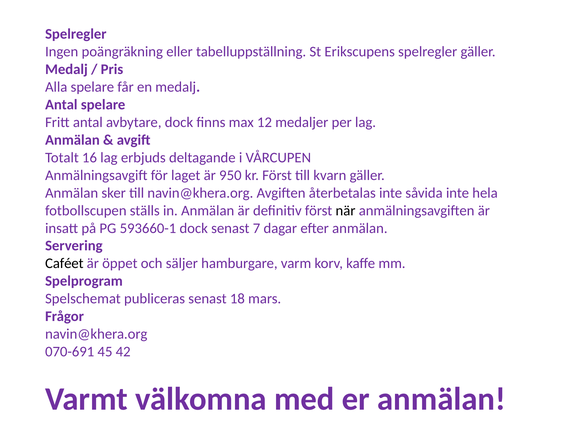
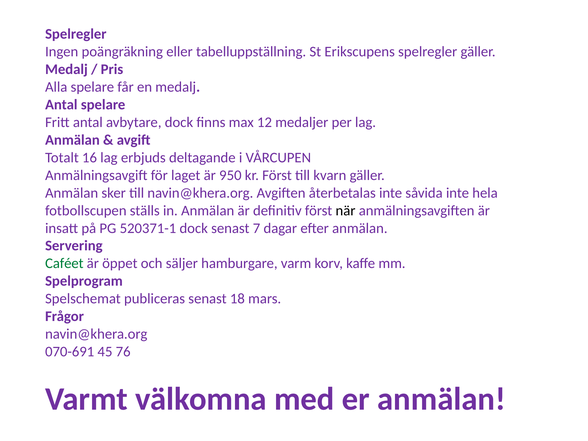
593660-1: 593660-1 -> 520371-1
Caféet colour: black -> green
42: 42 -> 76
